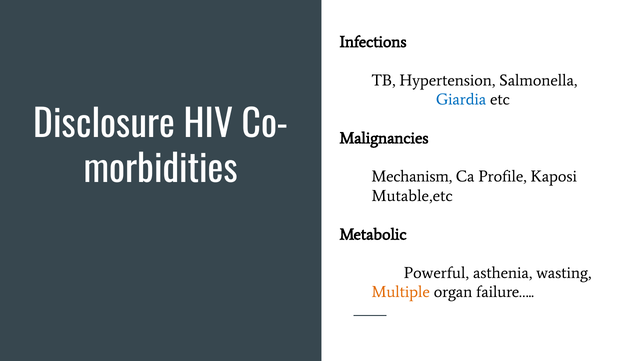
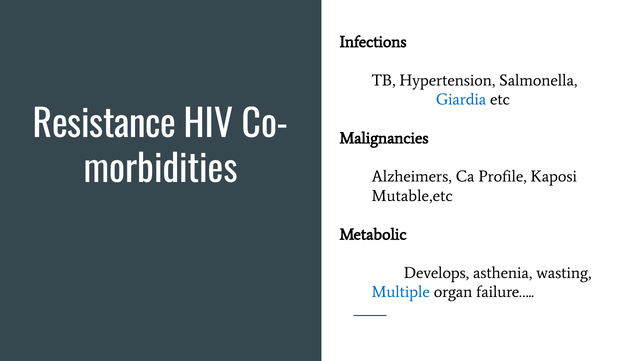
Disclosure: Disclosure -> Resistance
Mechanism: Mechanism -> Alzheimers
Powerful: Powerful -> Develops
Multiple colour: orange -> blue
